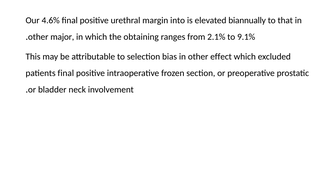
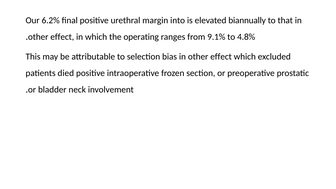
4.6%: 4.6% -> 6.2%
major at (62, 37): major -> effect
obtaining: obtaining -> operating
2.1%: 2.1% -> 9.1%
9.1%: 9.1% -> 4.8%
patients final: final -> died
